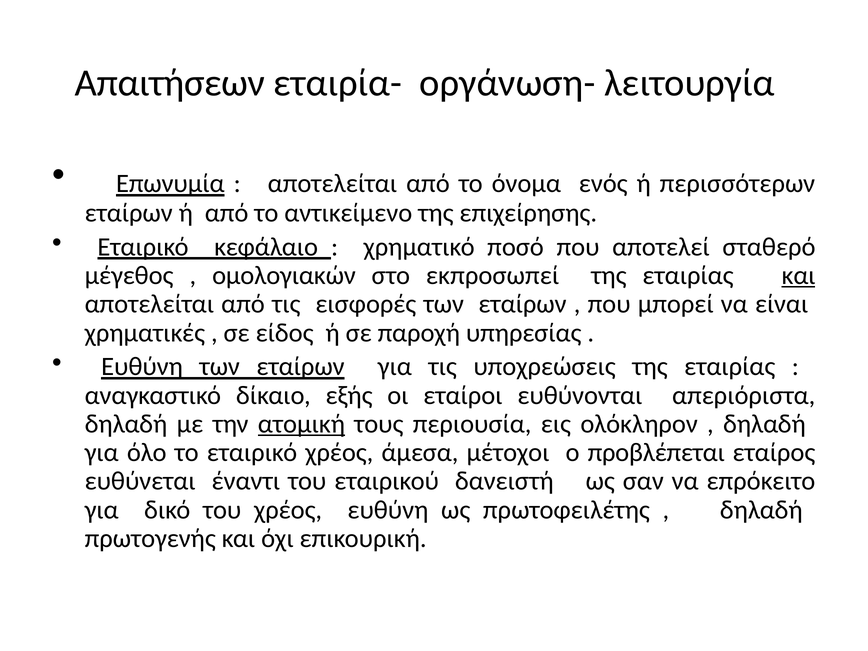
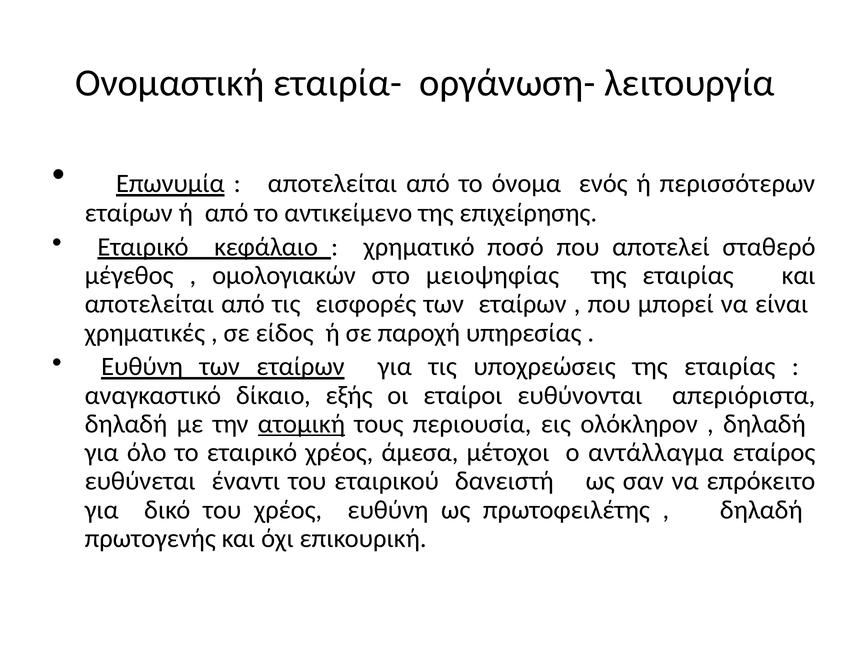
Απαιτήσεων: Απαιτήσεων -> Ονομαστική
εκπροσωπεί: εκπροσωπεί -> μειοψηφίας
και at (799, 276) underline: present -> none
προβλέπεται: προβλέπεται -> αντάλλαγμα
